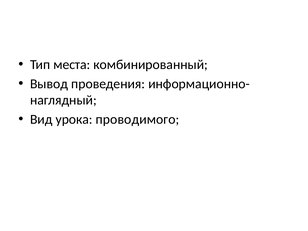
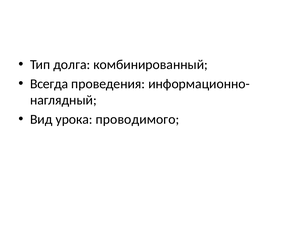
места: места -> долга
Вывод: Вывод -> Всегда
